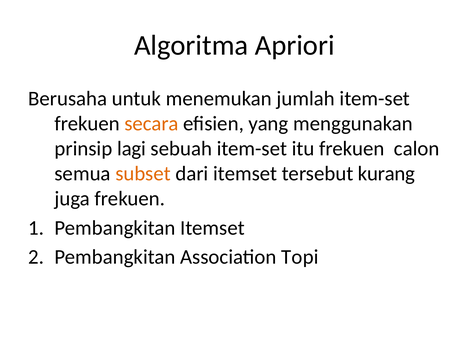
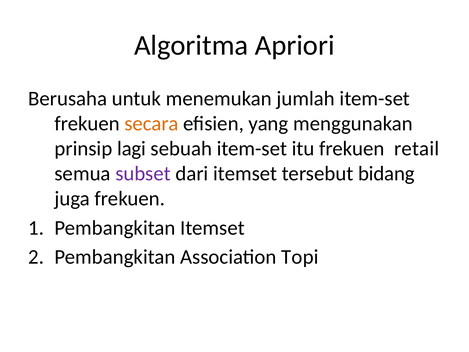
calon: calon -> retail
subset colour: orange -> purple
kurang: kurang -> bidang
